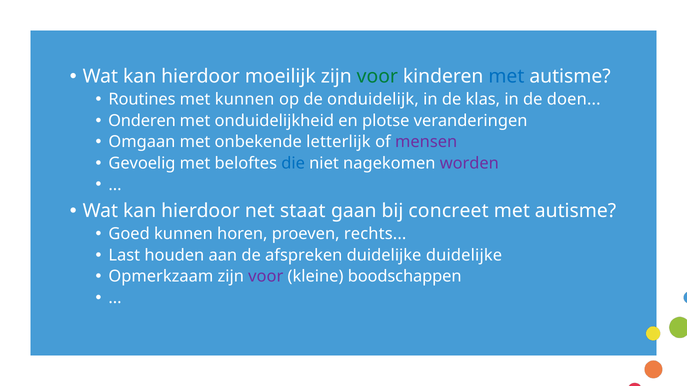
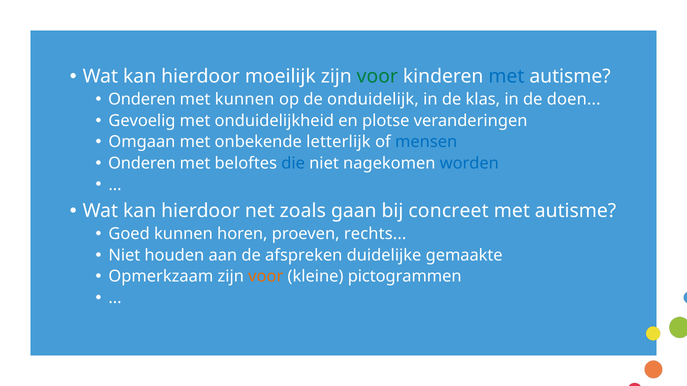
Routines at (142, 99): Routines -> Onderen
Onderen: Onderen -> Gevoelig
mensen colour: purple -> blue
Gevoelig at (142, 163): Gevoelig -> Onderen
worden colour: purple -> blue
staat: staat -> zoals
Last at (124, 256): Last -> Niet
duidelijke duidelijke: duidelijke -> gemaakte
voor at (266, 277) colour: purple -> orange
boodschappen: boodschappen -> pictogrammen
